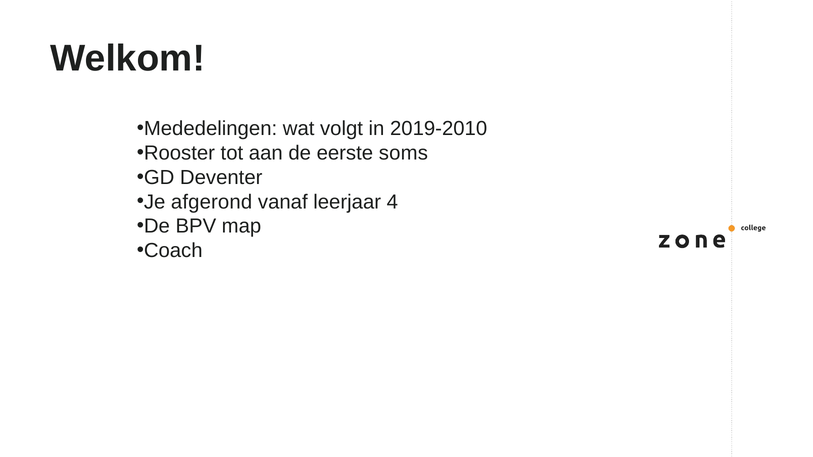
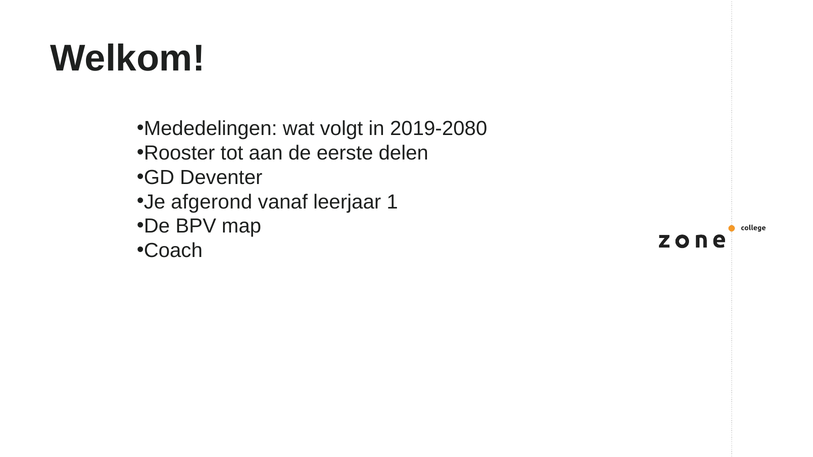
2019-2010: 2019-2010 -> 2019-2080
soms: soms -> delen
4: 4 -> 1
